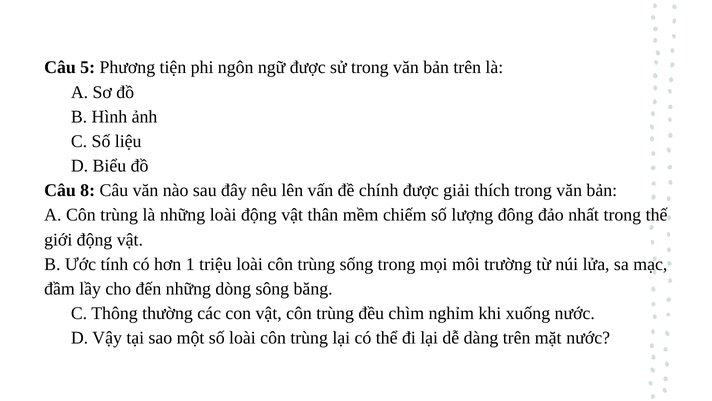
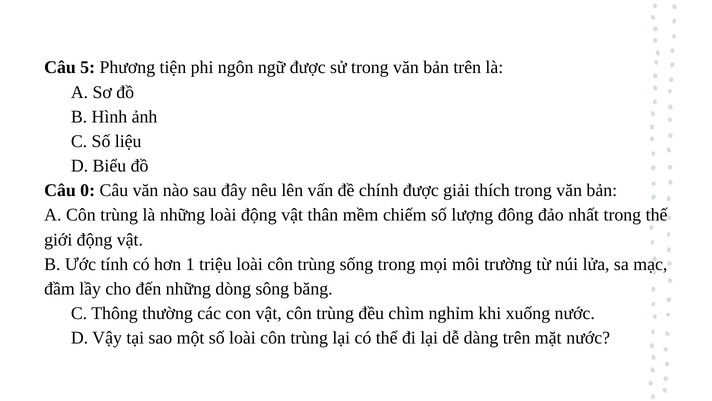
8: 8 -> 0
